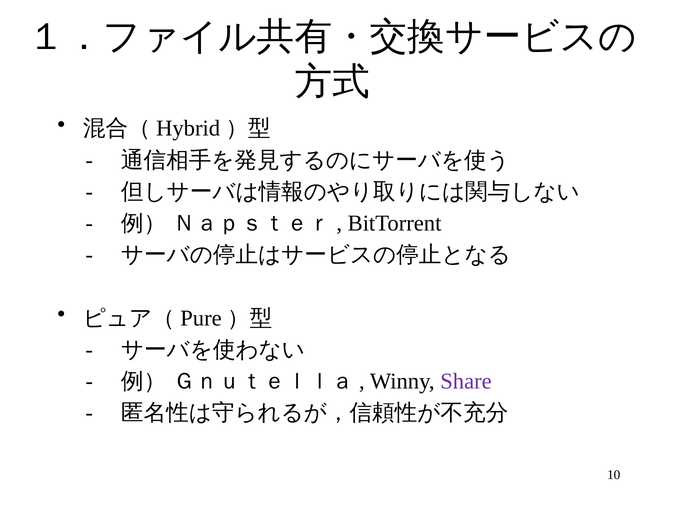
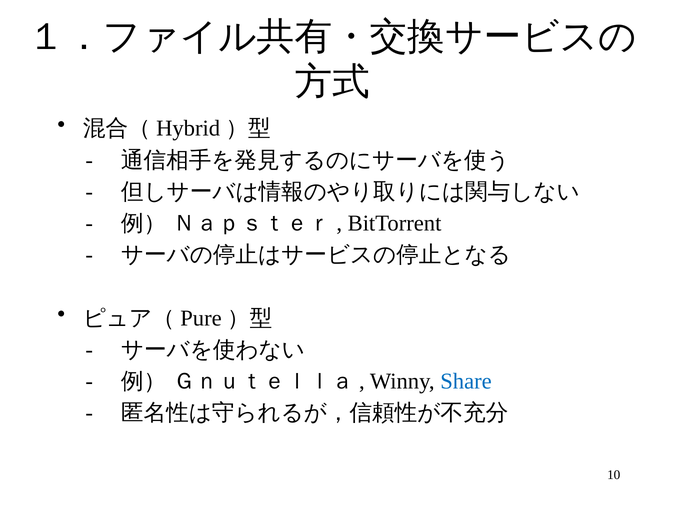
Share colour: purple -> blue
